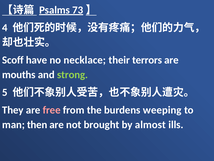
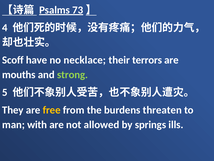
free colour: pink -> yellow
weeping: weeping -> threaten
then: then -> with
brought: brought -> allowed
almost: almost -> springs
